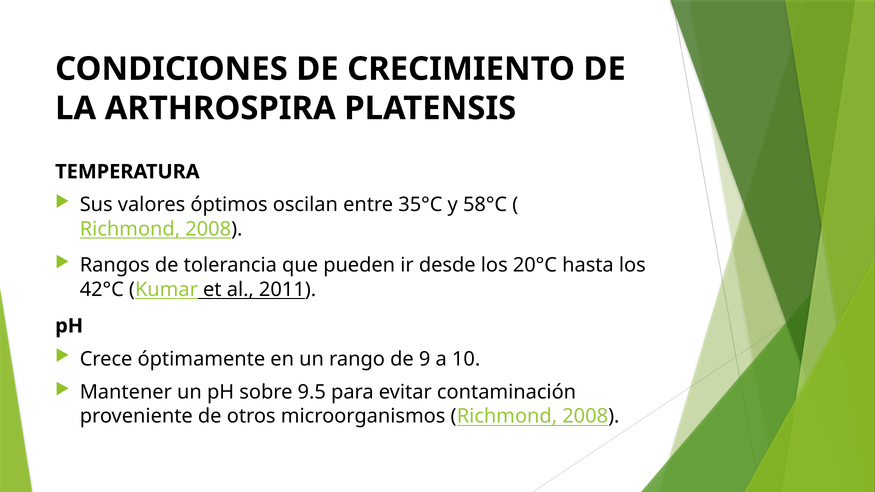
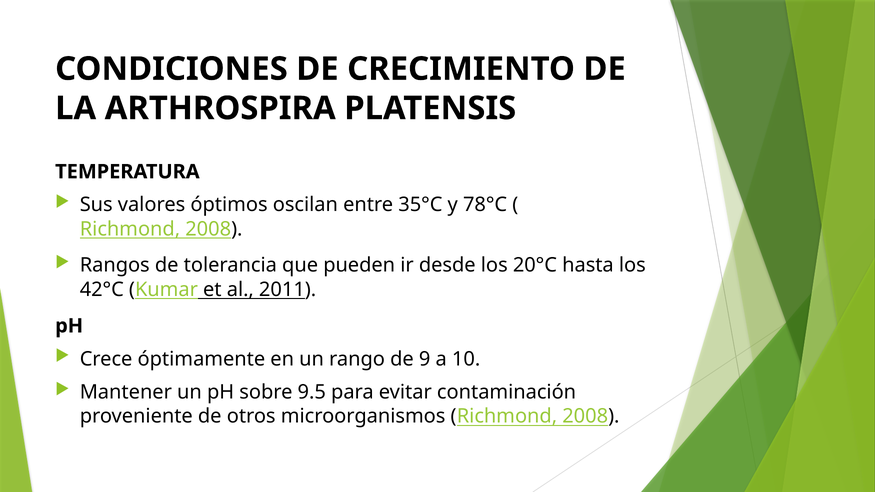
58°C: 58°C -> 78°C
